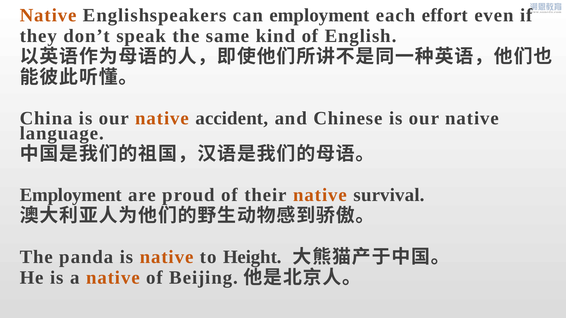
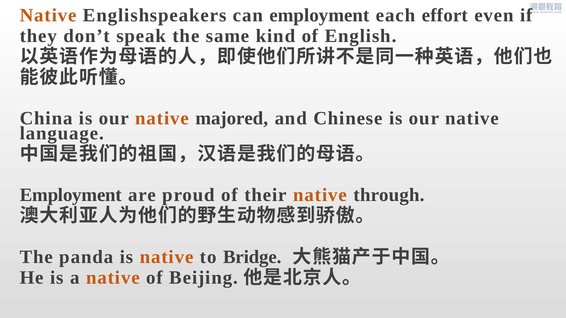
accident: accident -> majored
survival: survival -> through
Height: Height -> Bridge
